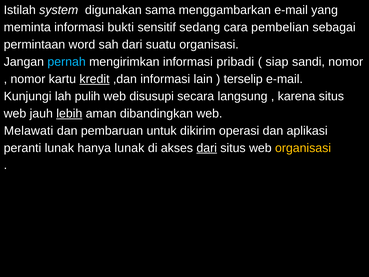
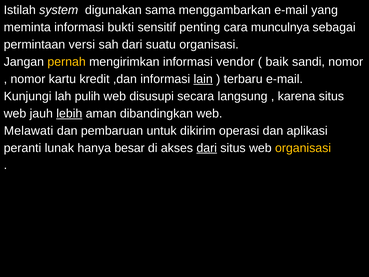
sedang: sedang -> penting
pembelian: pembelian -> munculnya
word: word -> versi
pernah colour: light blue -> yellow
pribadi: pribadi -> vendor
siap: siap -> baik
kredit underline: present -> none
lain underline: none -> present
terselip: terselip -> terbaru
hanya lunak: lunak -> besar
